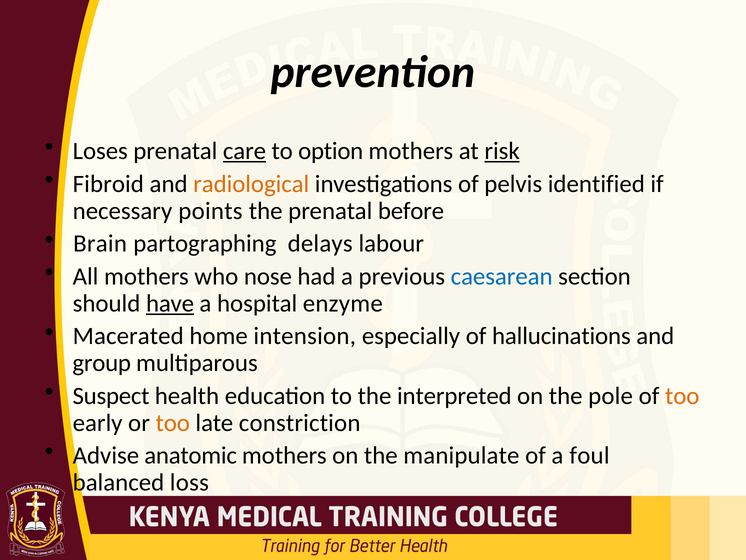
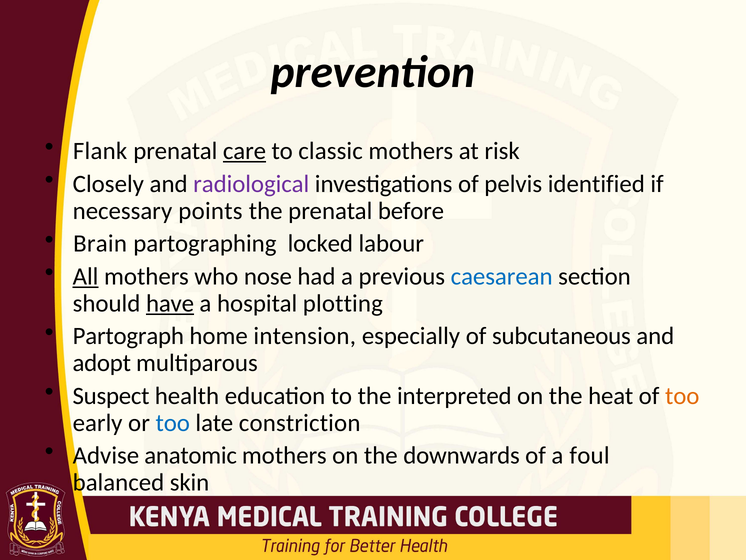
Loses: Loses -> Flank
option: option -> classic
risk underline: present -> none
Fibroid: Fibroid -> Closely
radiological colour: orange -> purple
delays: delays -> locked
All underline: none -> present
enzyme: enzyme -> plotting
Macerated: Macerated -> Partograph
hallucinations: hallucinations -> subcutaneous
group: group -> adopt
pole: pole -> heat
too at (173, 422) colour: orange -> blue
manipulate: manipulate -> downwards
loss: loss -> skin
